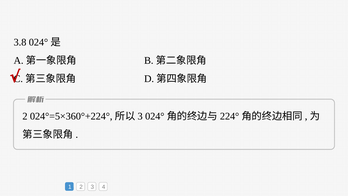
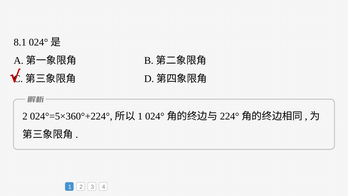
3.8: 3.8 -> 8.1
3 at (140, 116): 3 -> 1
